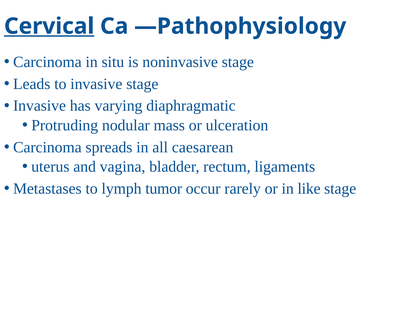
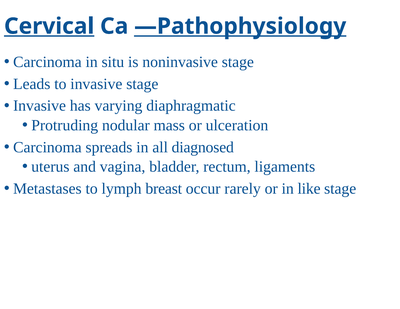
—Pathophysiology underline: none -> present
caesarean: caesarean -> diagnosed
tumor: tumor -> breast
